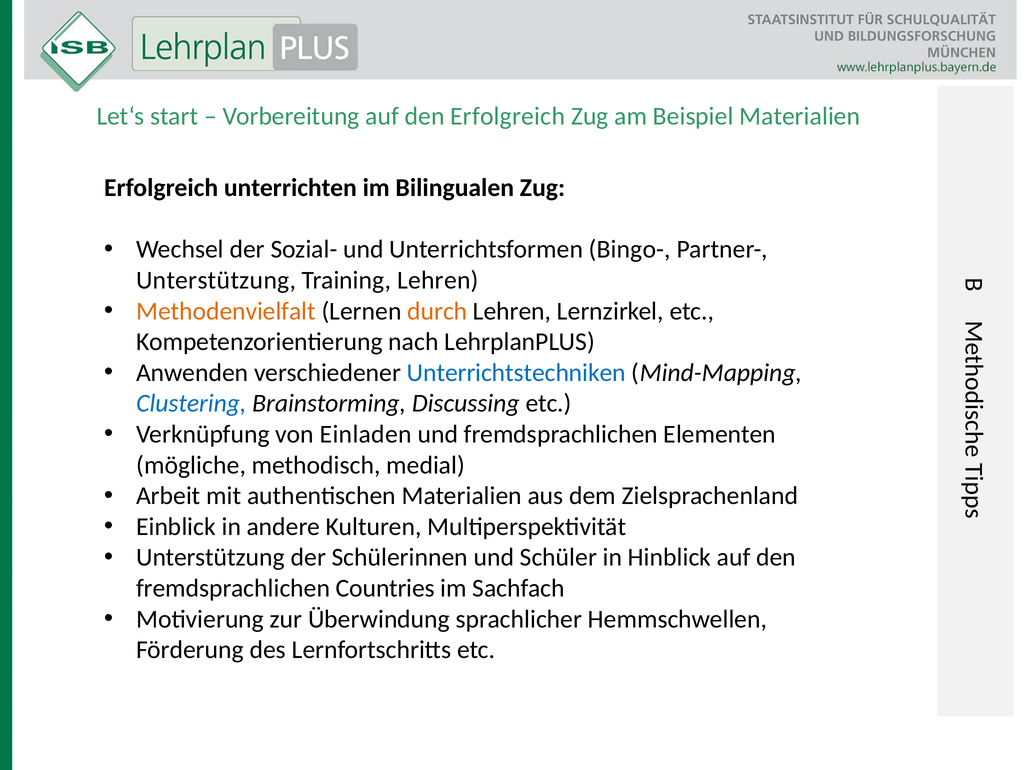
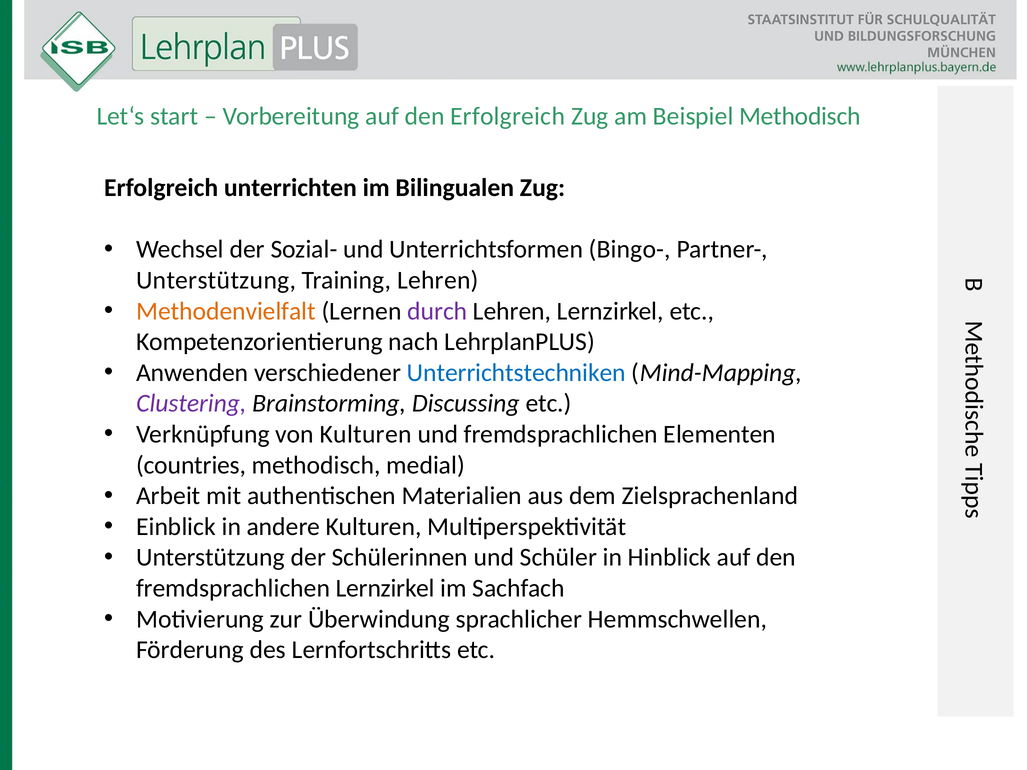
Beispiel Materialien: Materialien -> Methodisch
durch colour: orange -> purple
Clustering colour: blue -> purple
von Einladen: Einladen -> Kulturen
mögliche: mögliche -> countries
fremdsprachlichen Countries: Countries -> Lernzirkel
